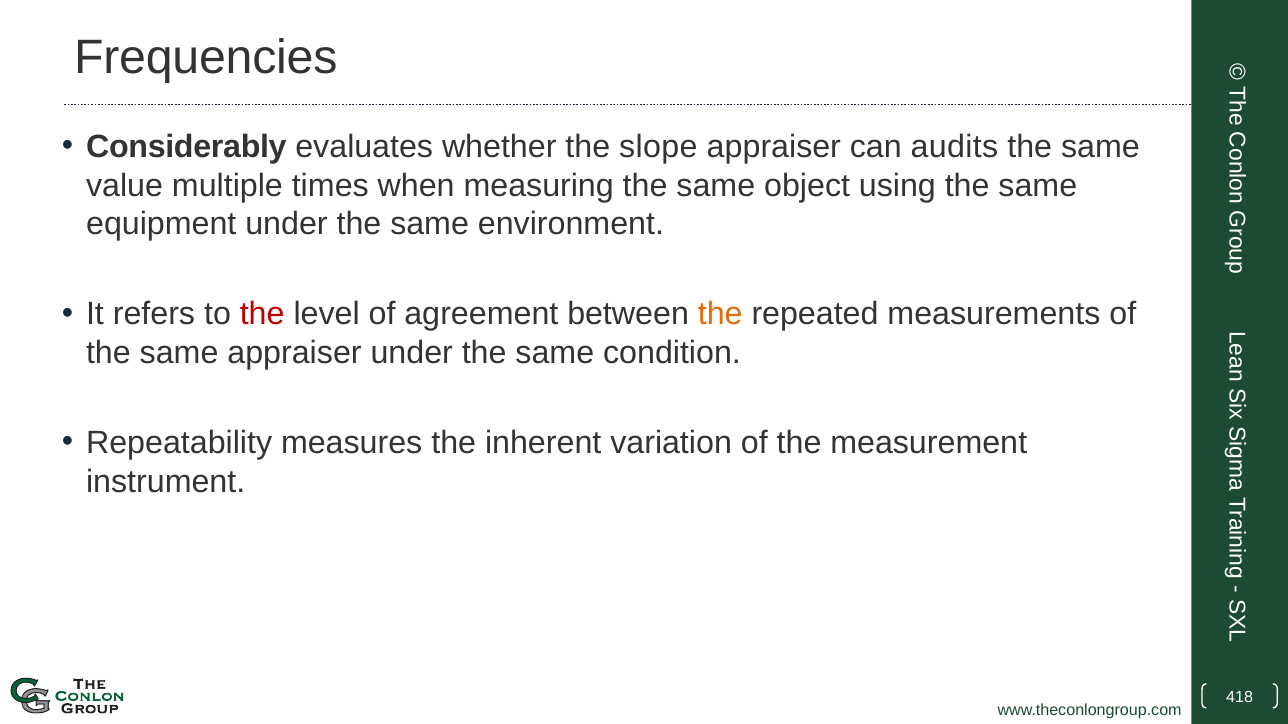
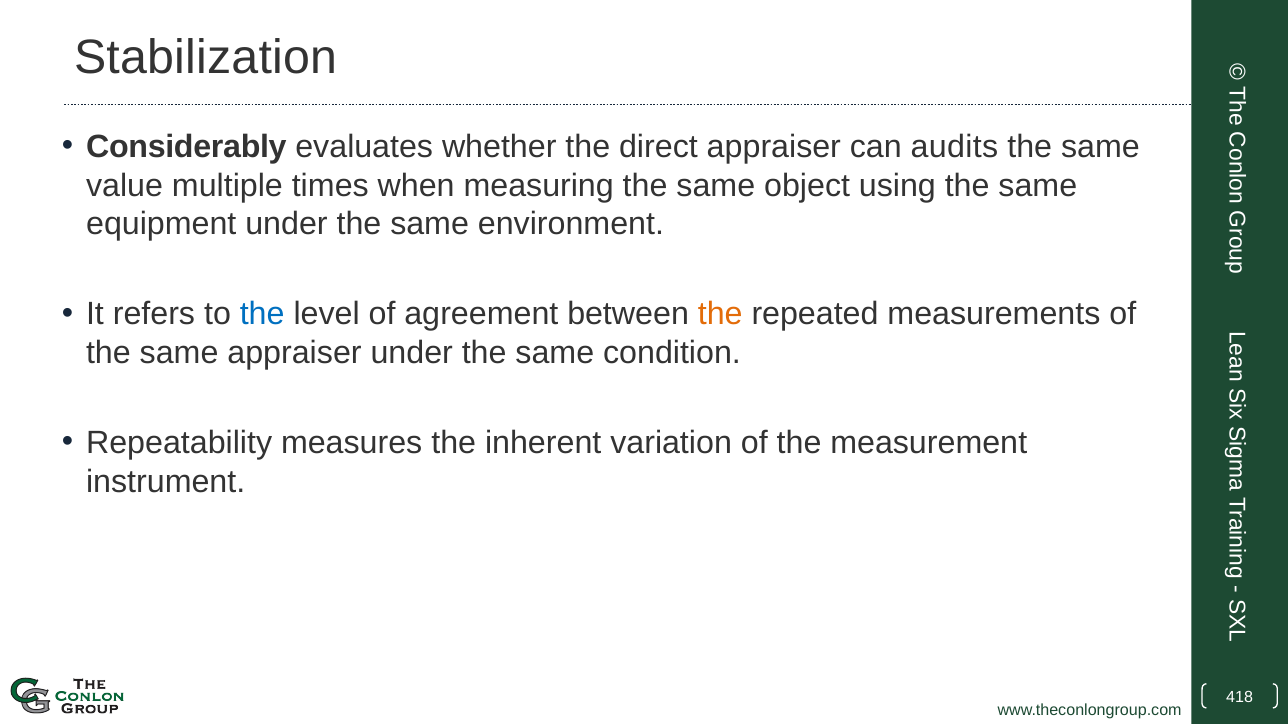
Frequencies: Frequencies -> Stabilization
slope: slope -> direct
the at (262, 315) colour: red -> blue
